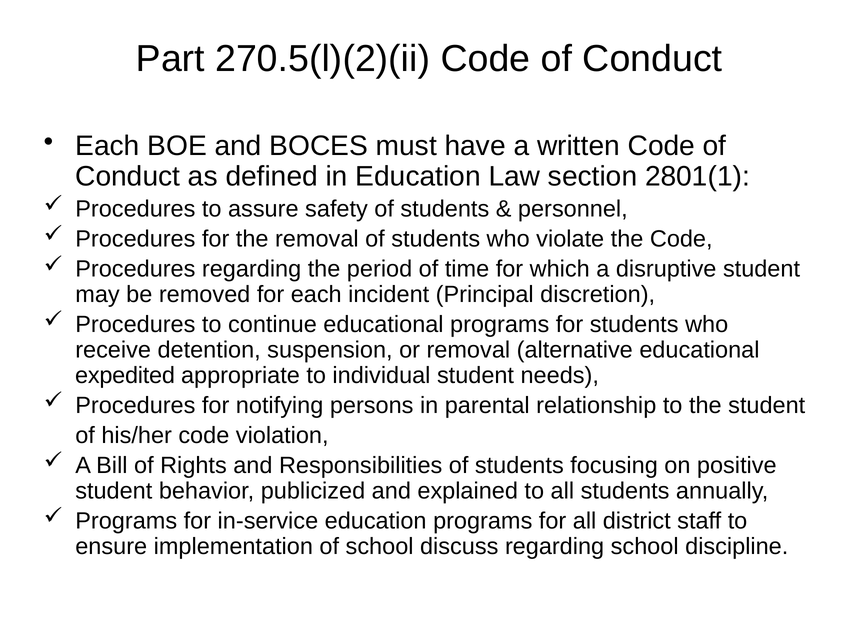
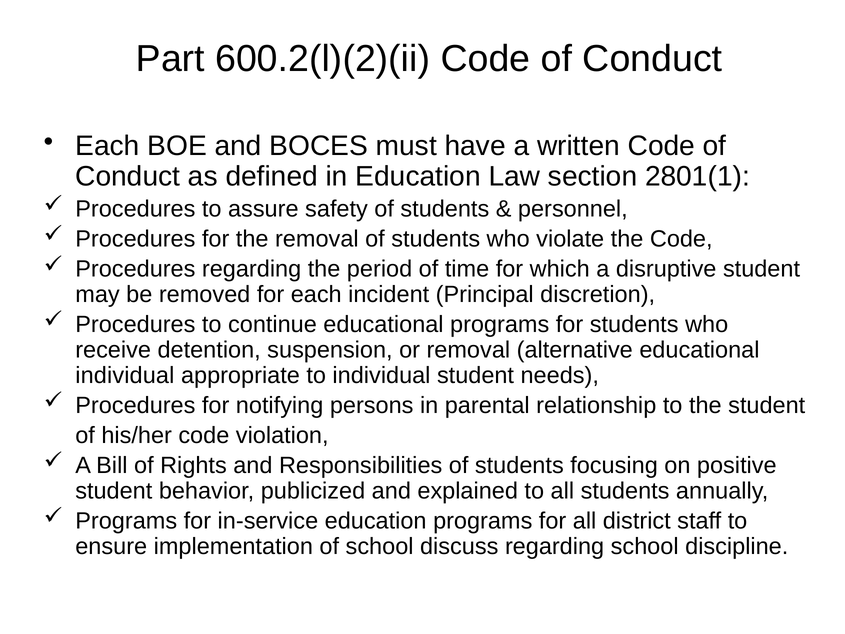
270.5(l)(2)(ii: 270.5(l)(2)(ii -> 600.2(l)(2)(ii
expedited at (125, 375): expedited -> individual
